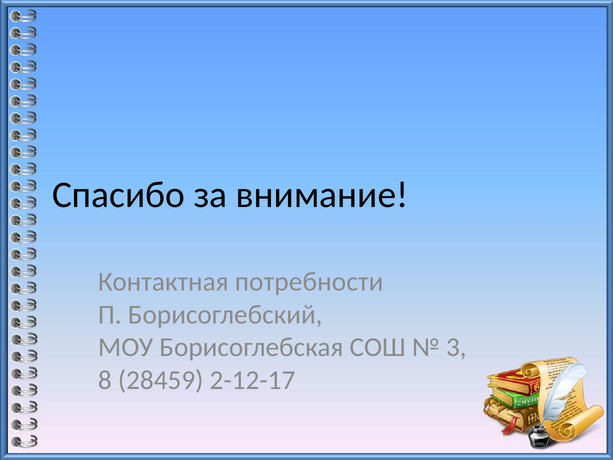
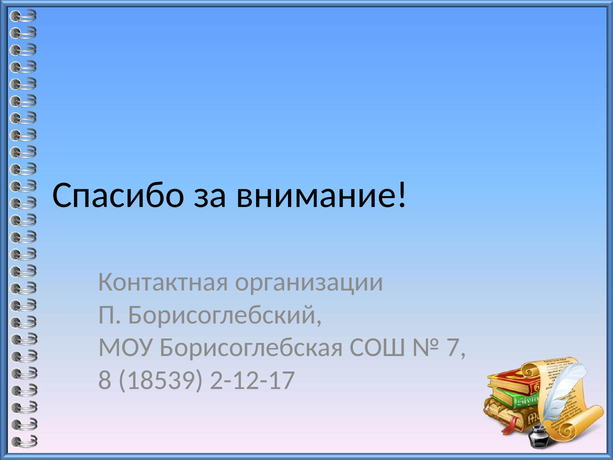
потребности: потребности -> организации
3: 3 -> 7
28459: 28459 -> 18539
